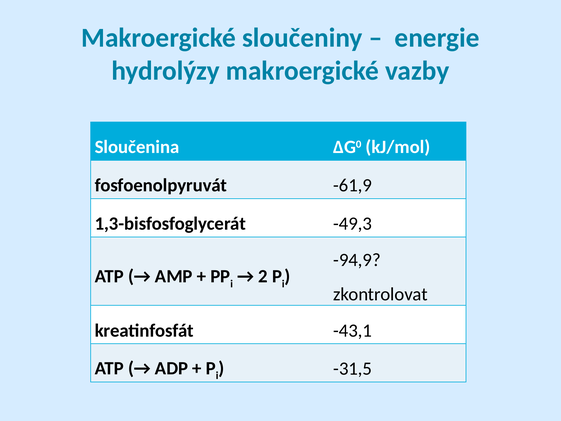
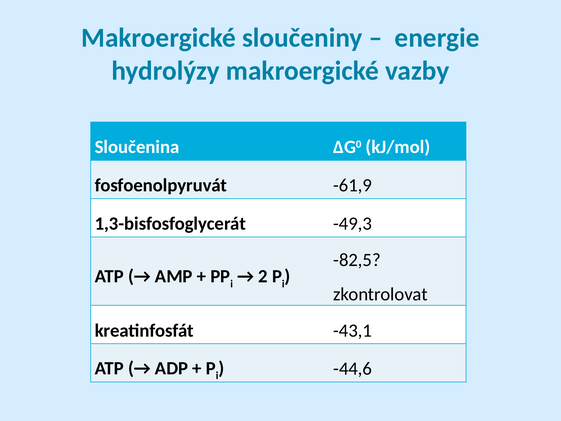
-94,9: -94,9 -> -82,5
-31,5: -31,5 -> -44,6
